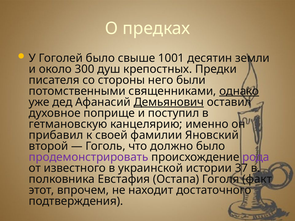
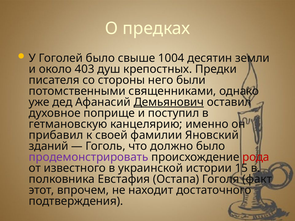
1001: 1001 -> 1004
300: 300 -> 403
однако underline: present -> none
второй: второй -> зданий
рода colour: purple -> red
37: 37 -> 15
